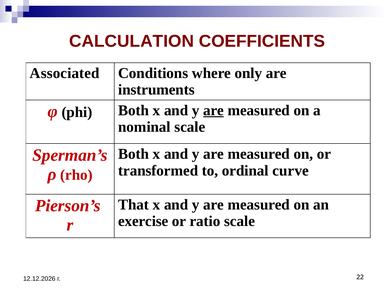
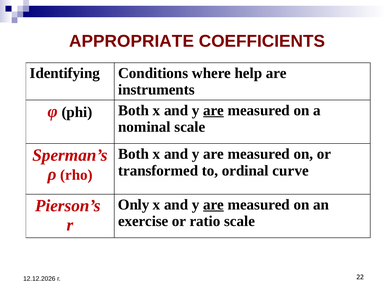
CALCULATION: CALCULATION -> APPROPRIATE
Associated: Associated -> Identifying
only: only -> help
That: That -> Only
are at (214, 205) underline: none -> present
